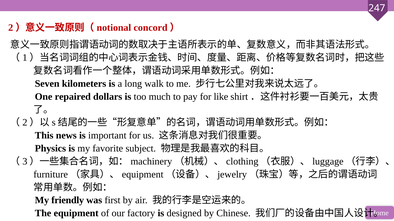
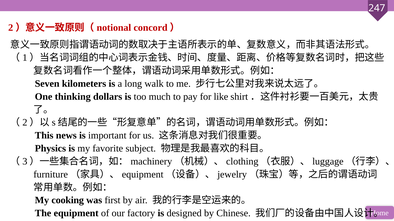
repaired: repaired -> thinking
friendly: friendly -> cooking
